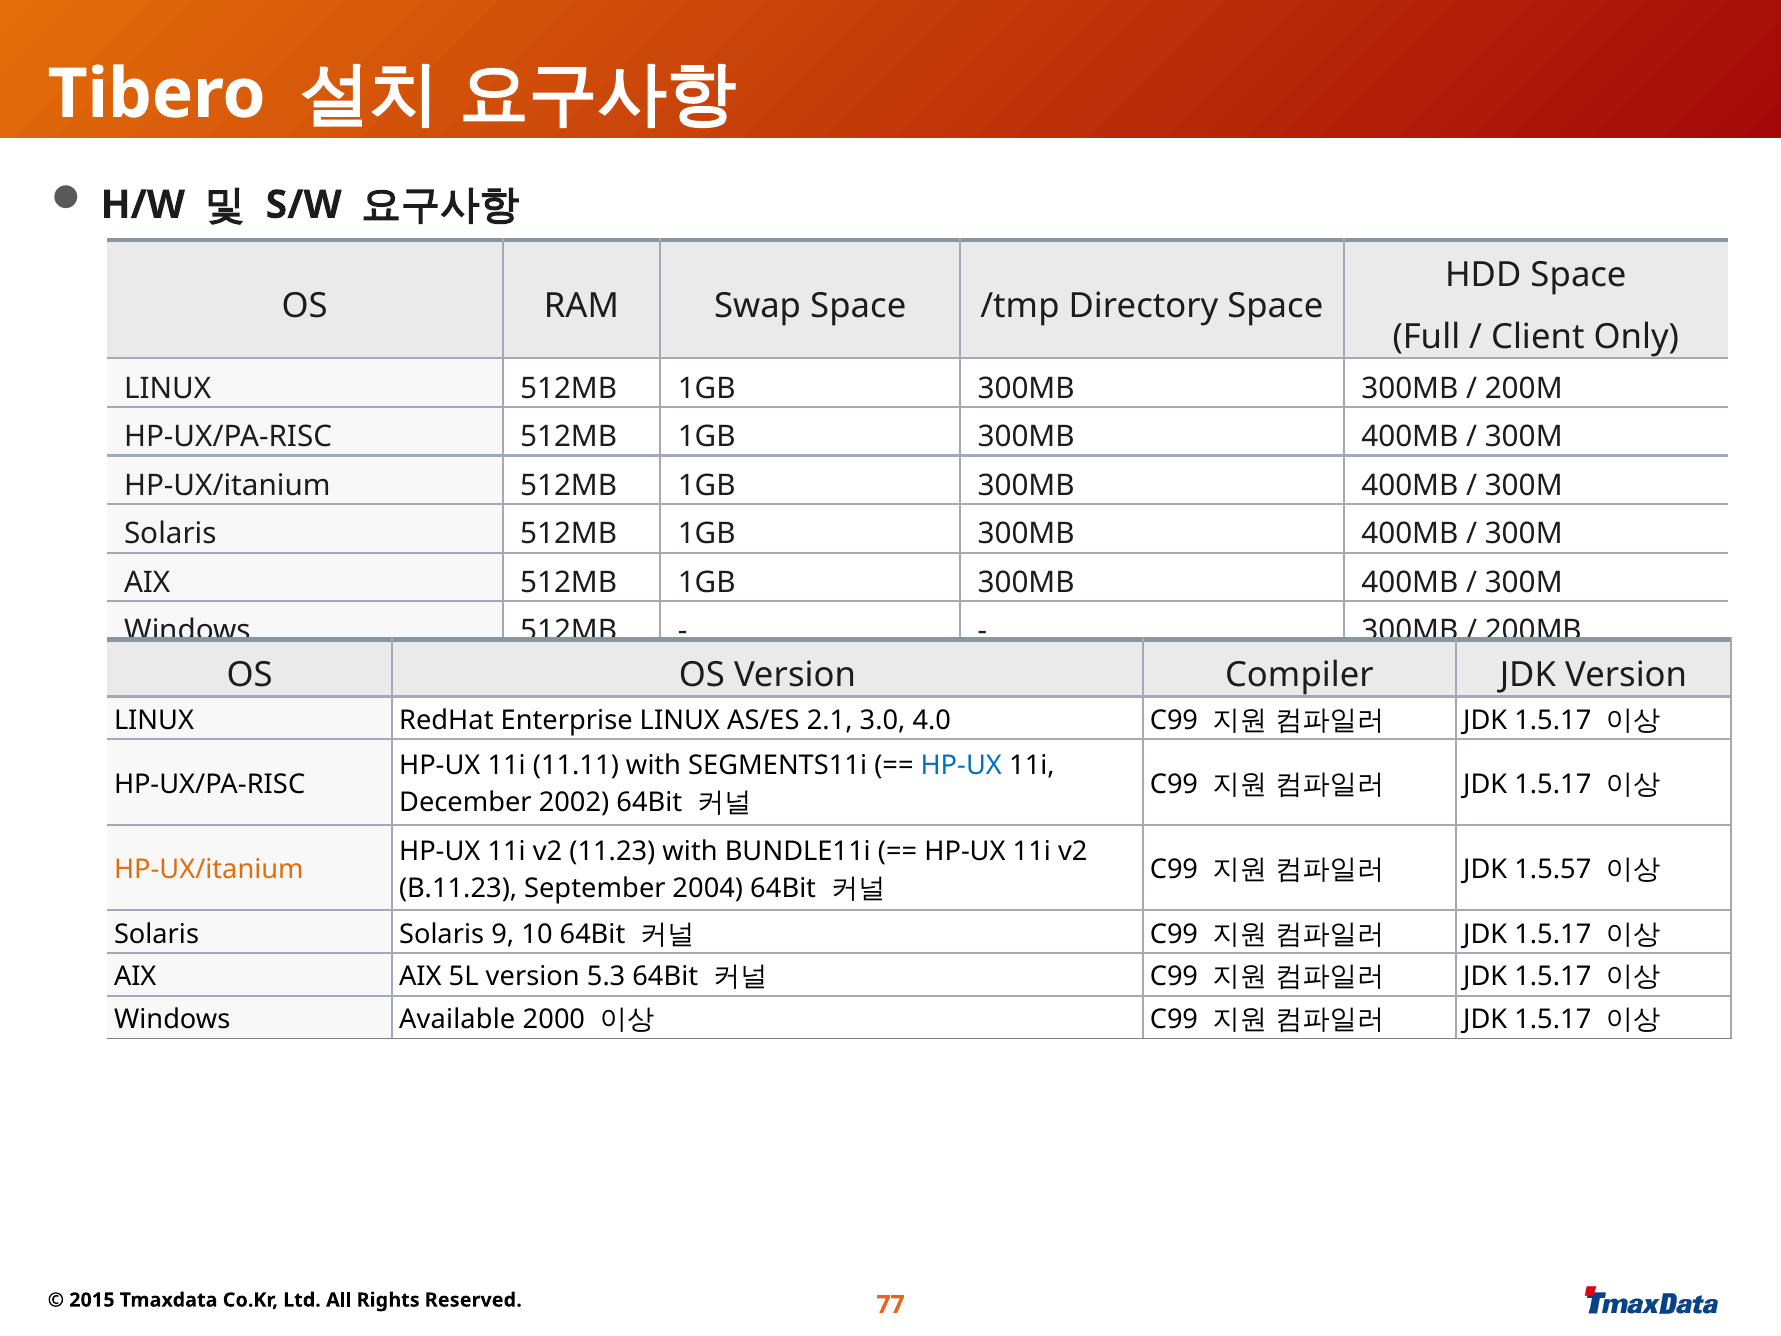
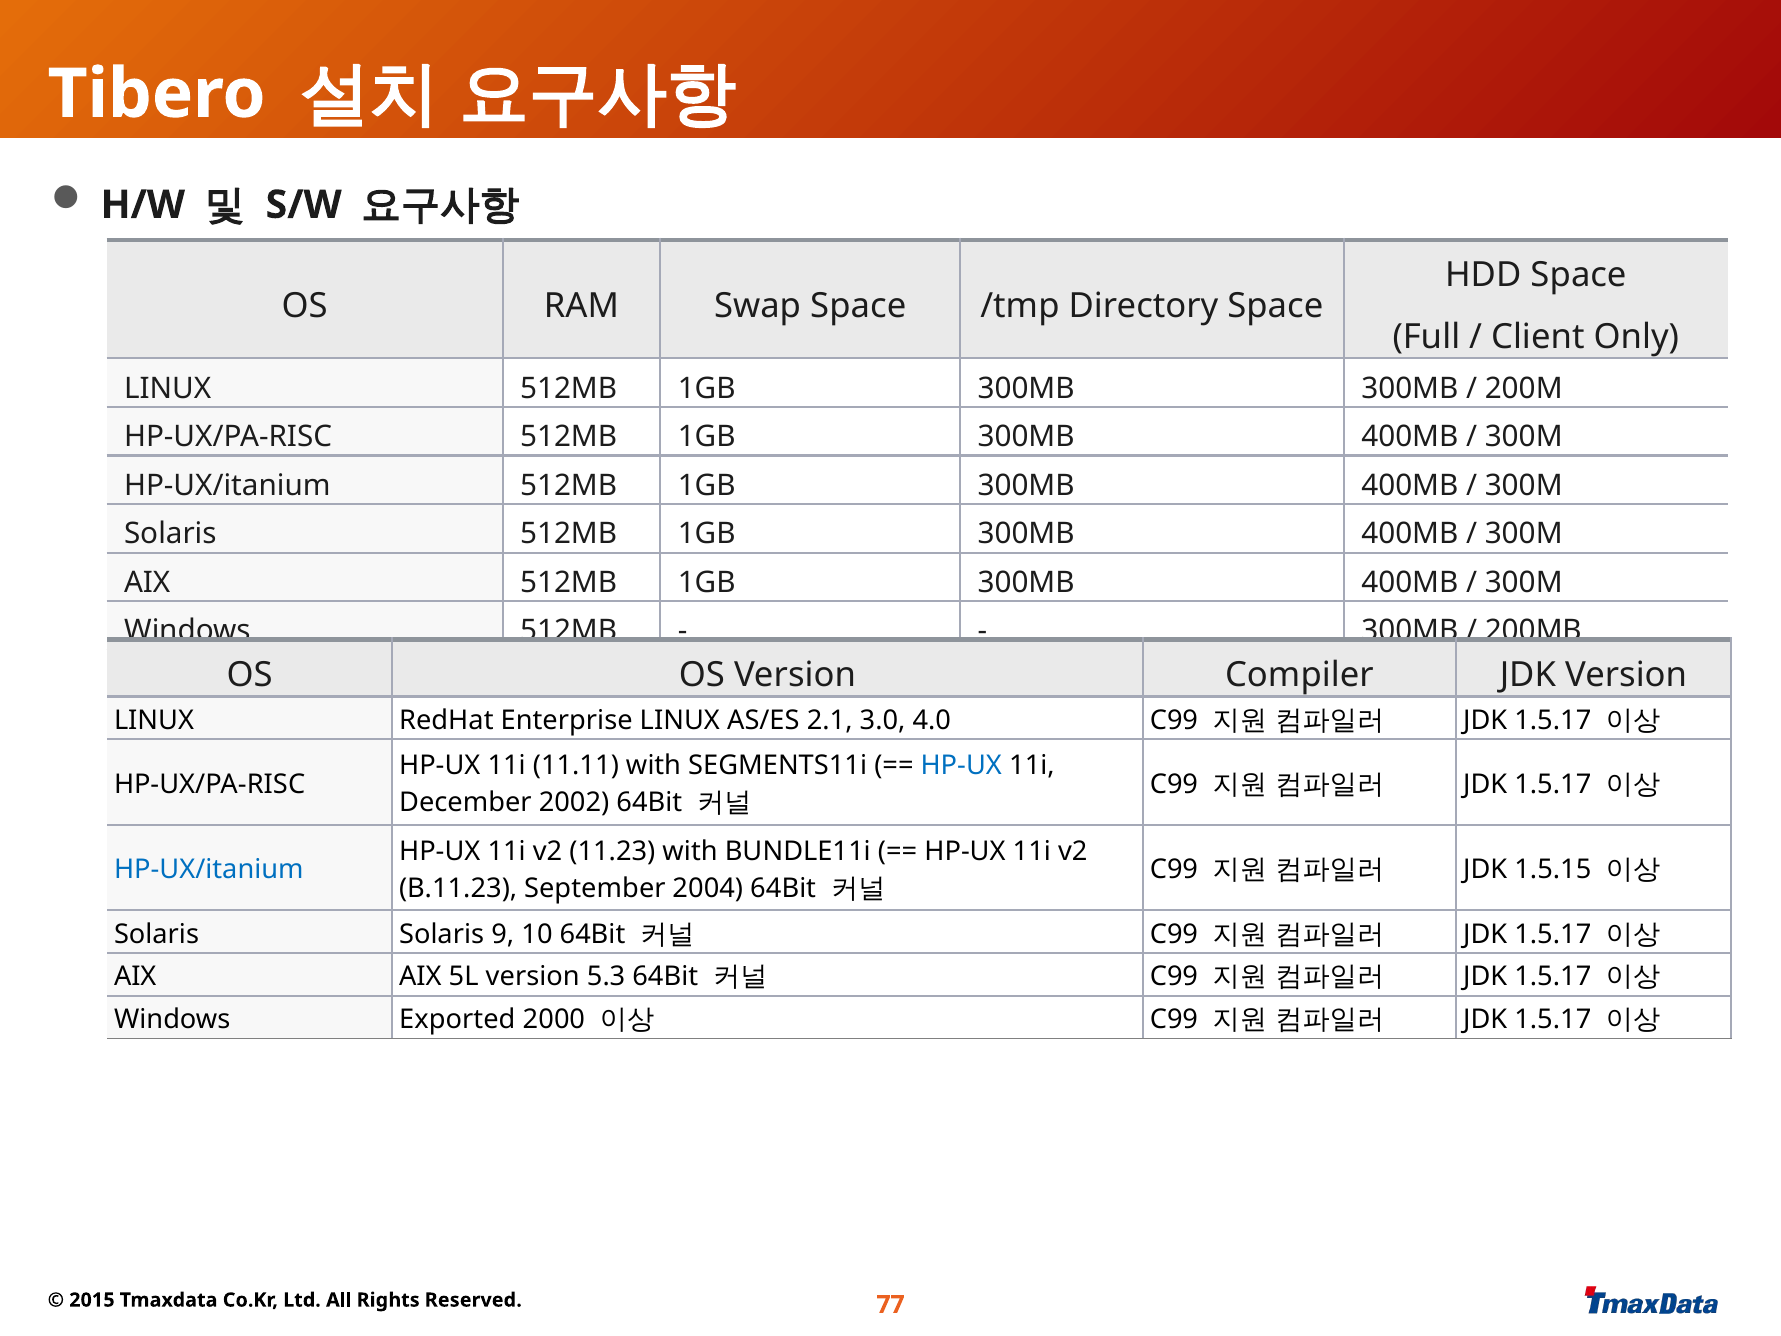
HP-UX/itanium at (209, 870) colour: orange -> blue
1.5.57: 1.5.57 -> 1.5.15
Available: Available -> Exported
